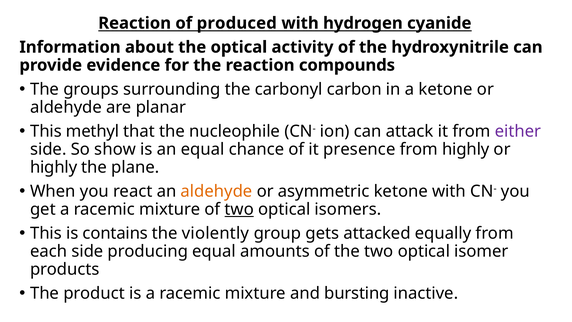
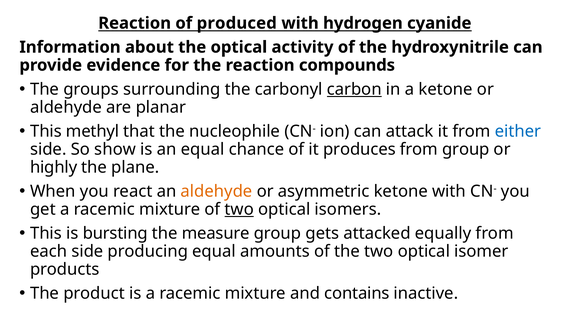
carbon underline: none -> present
either colour: purple -> blue
presence: presence -> produces
from highly: highly -> group
contains: contains -> bursting
violently: violently -> measure
bursting: bursting -> contains
